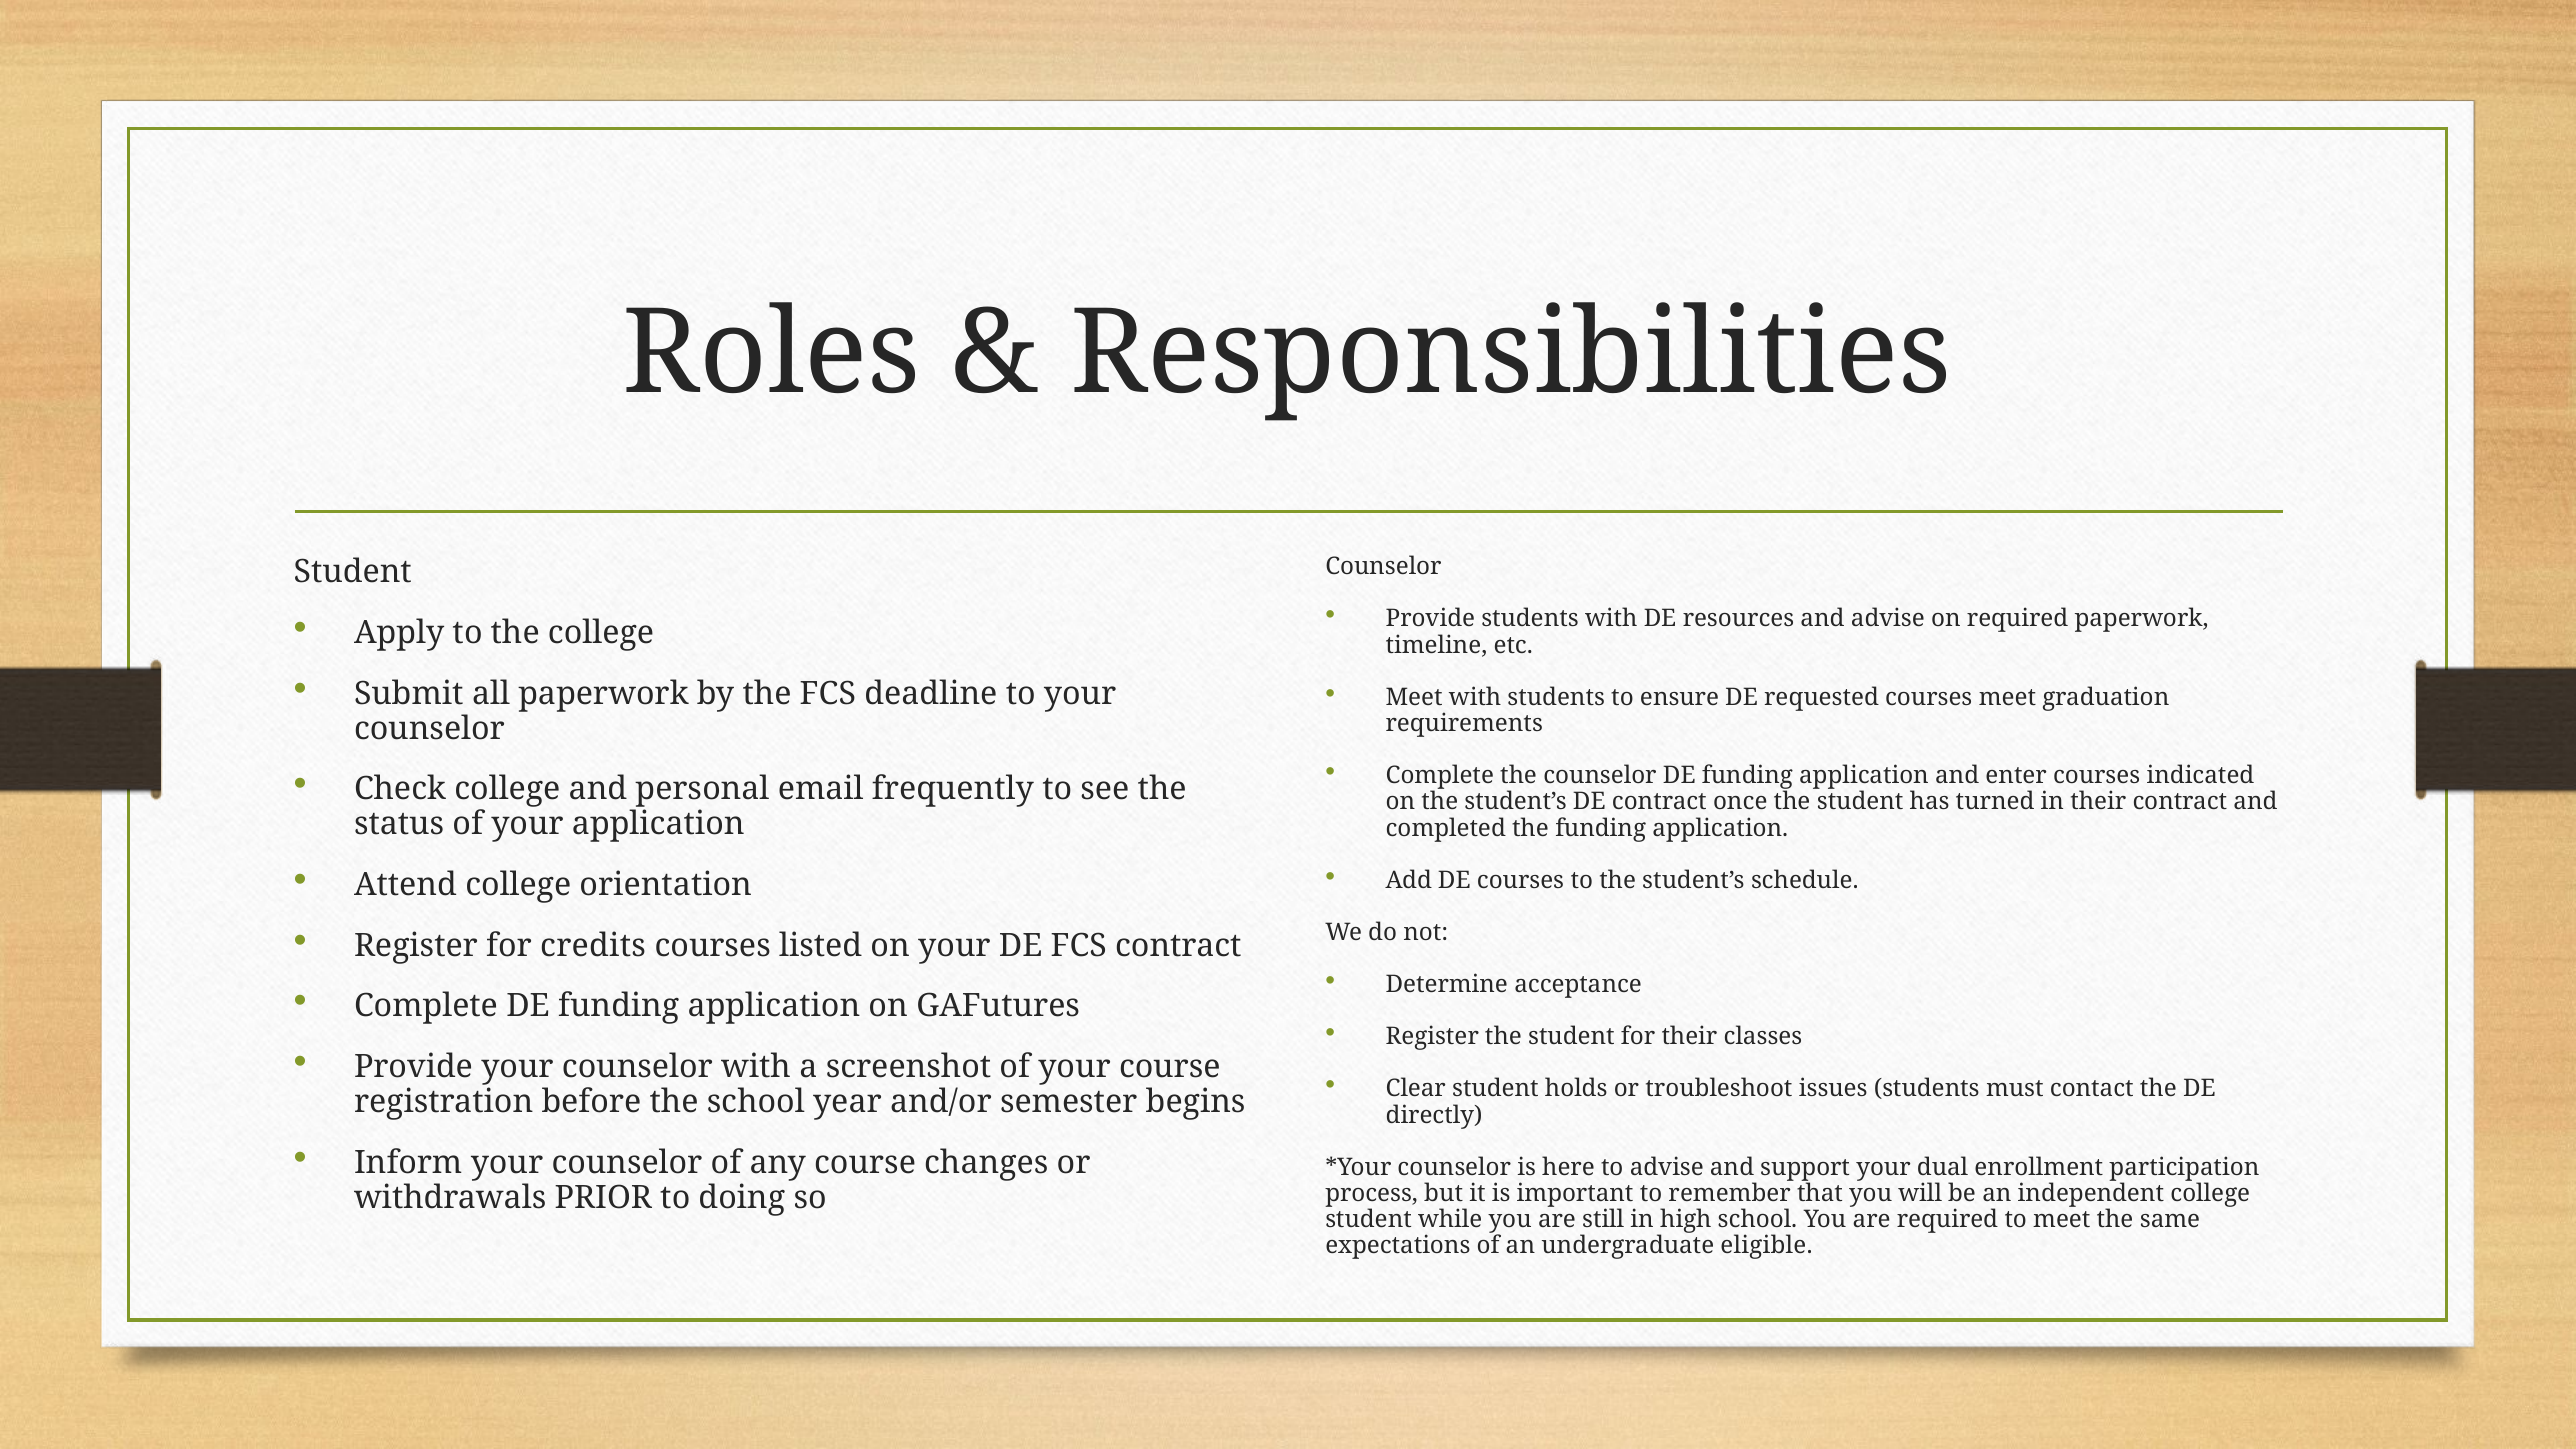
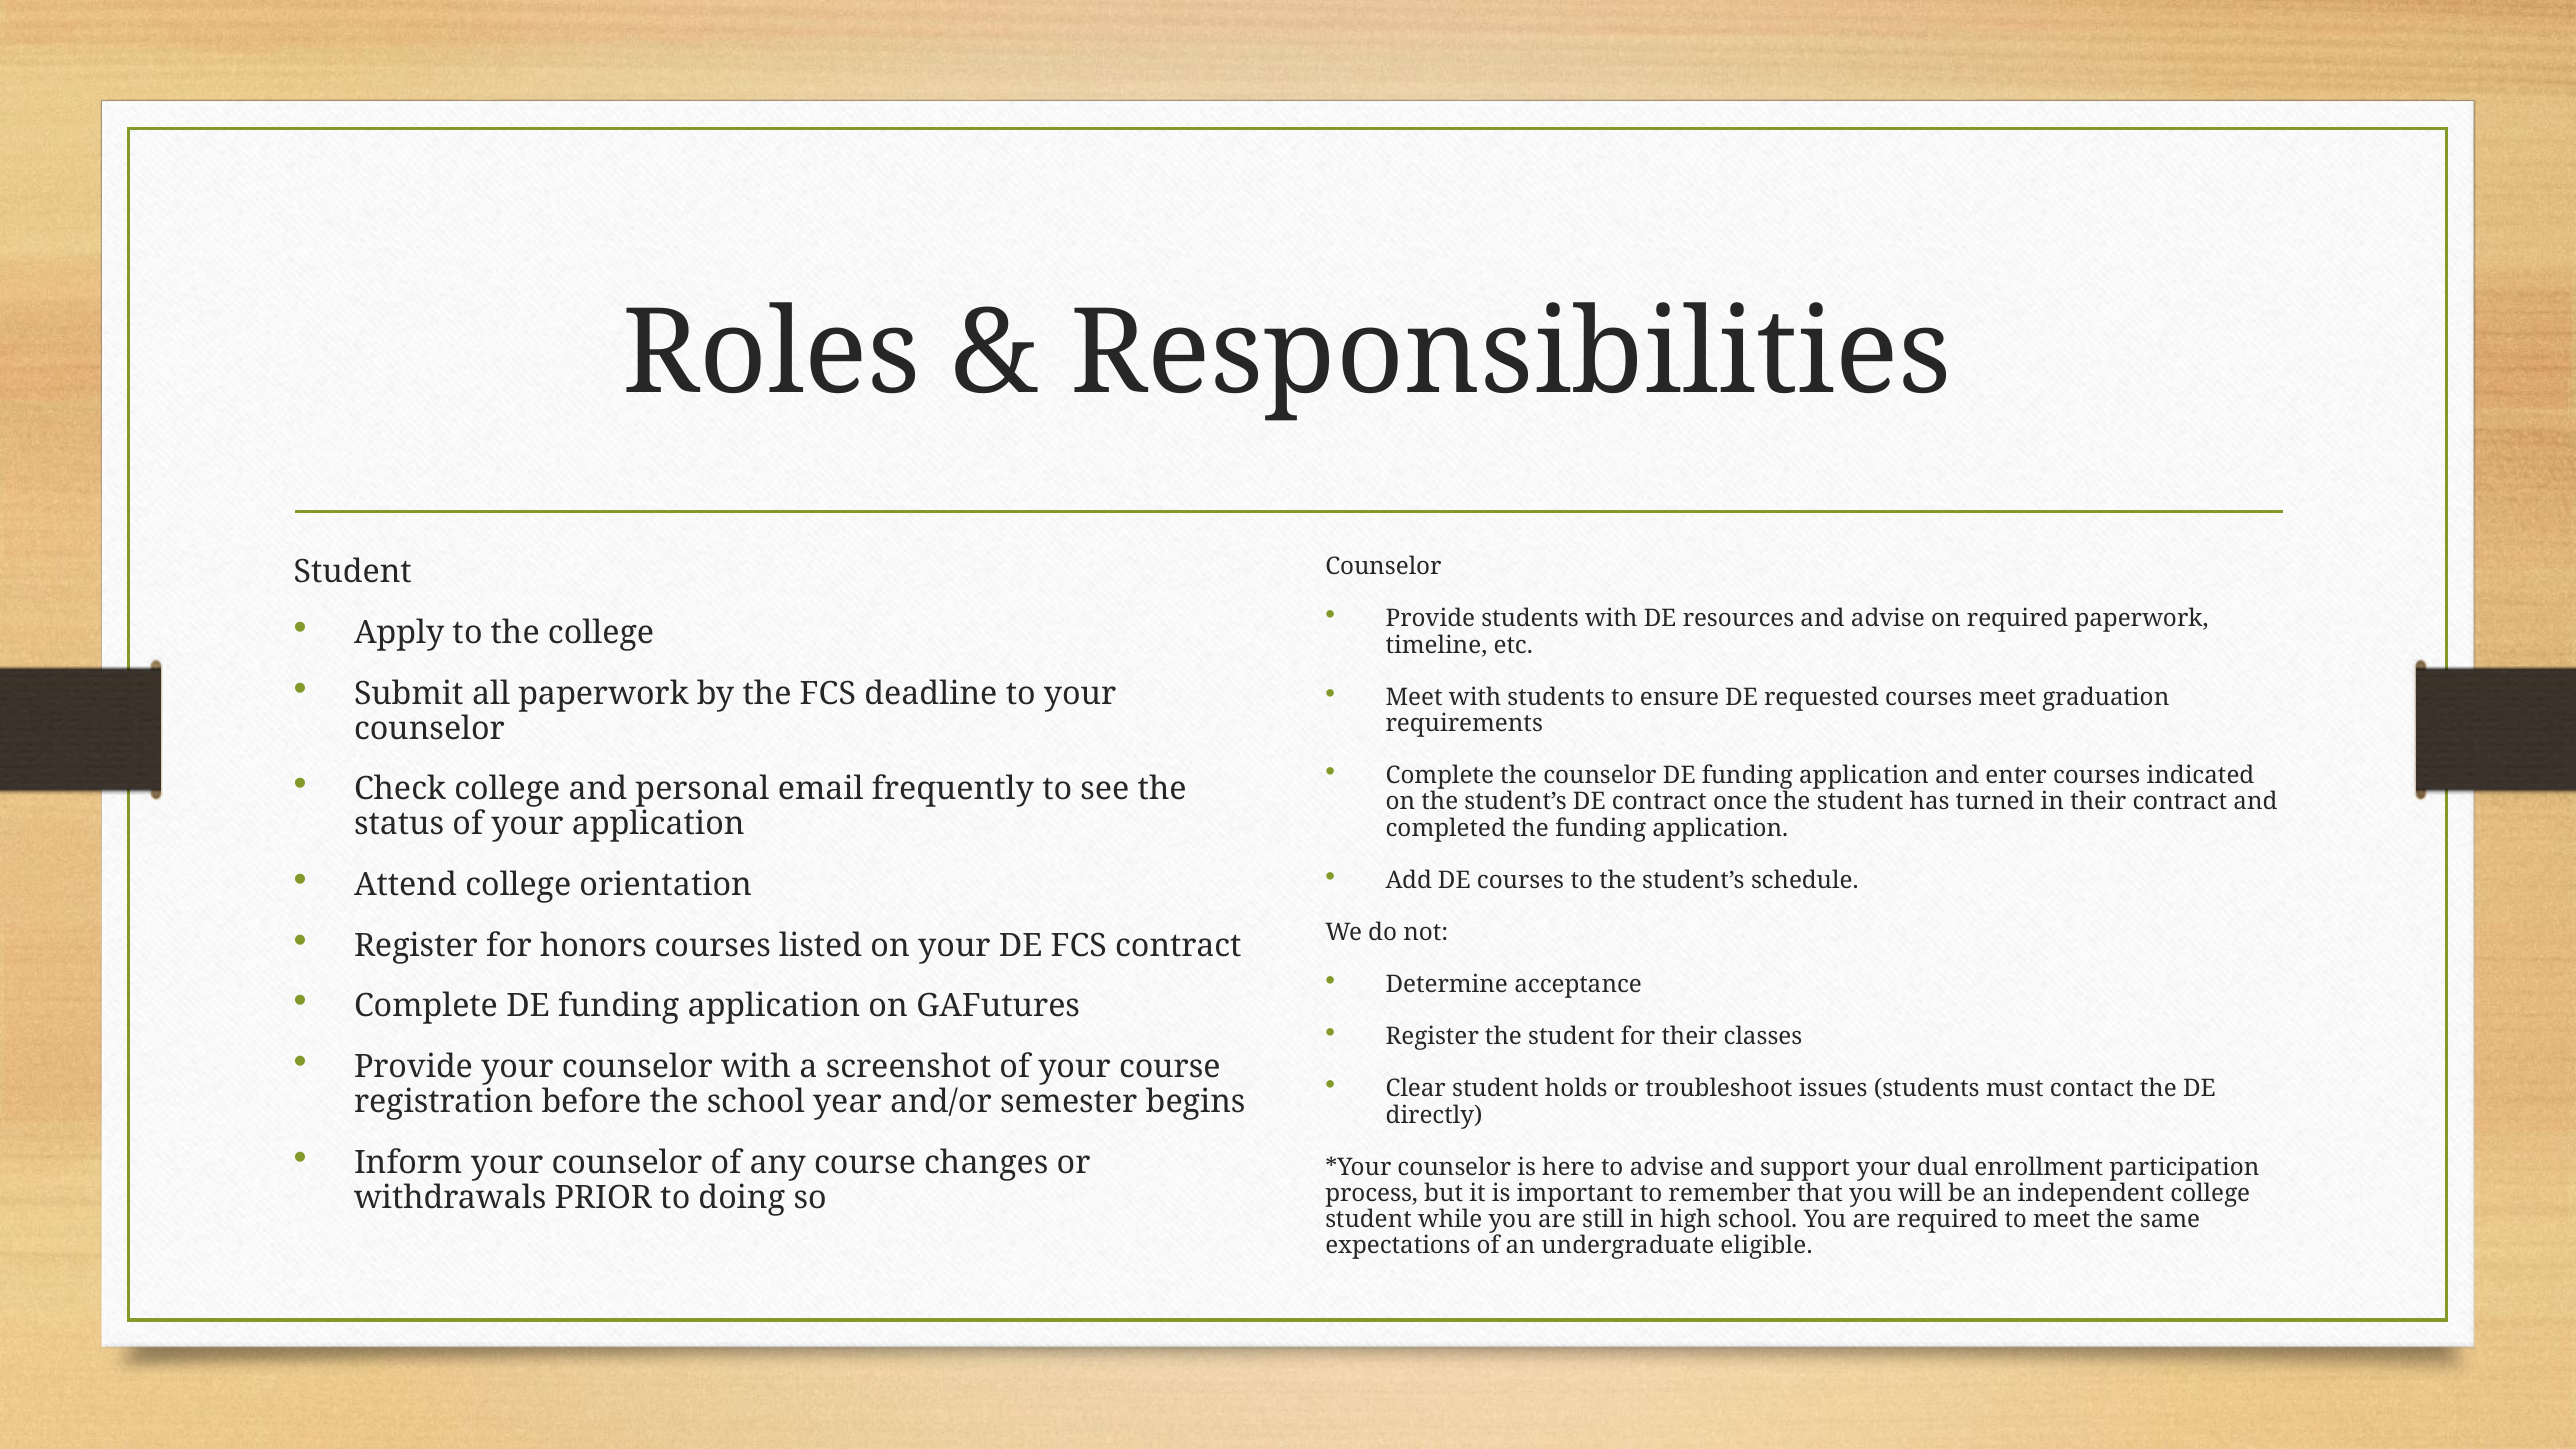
credits: credits -> honors
